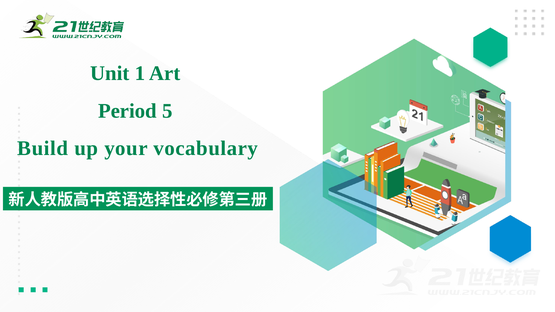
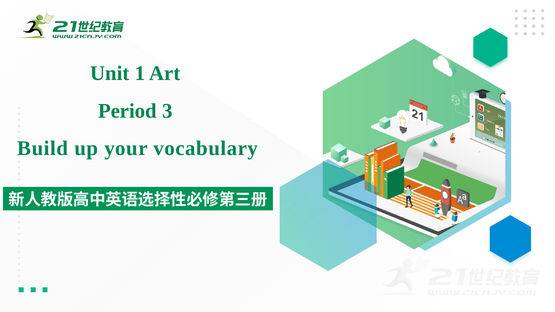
5: 5 -> 3
